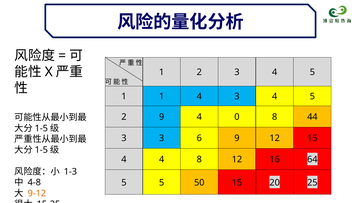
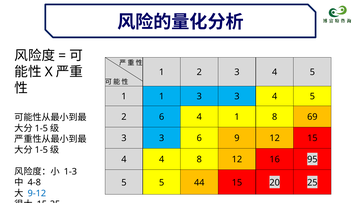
1 4: 4 -> 3
2 9: 9 -> 6
4 0: 0 -> 1
44: 44 -> 69
64: 64 -> 95
50: 50 -> 44
9-12 colour: orange -> blue
